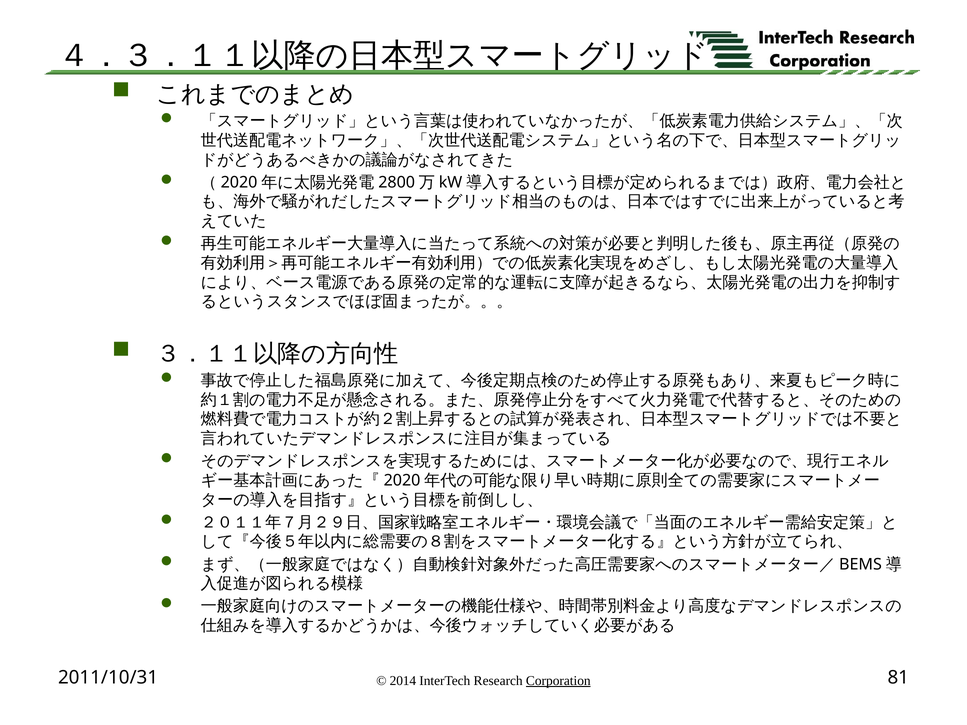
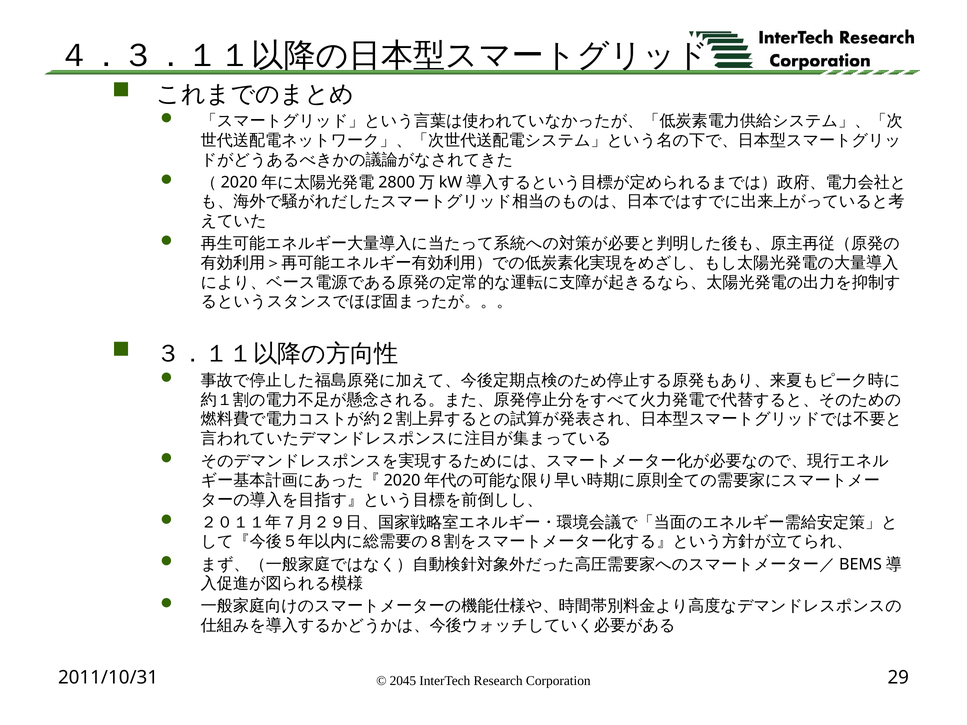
81: 81 -> 29
2014: 2014 -> 2045
Corporation underline: present -> none
